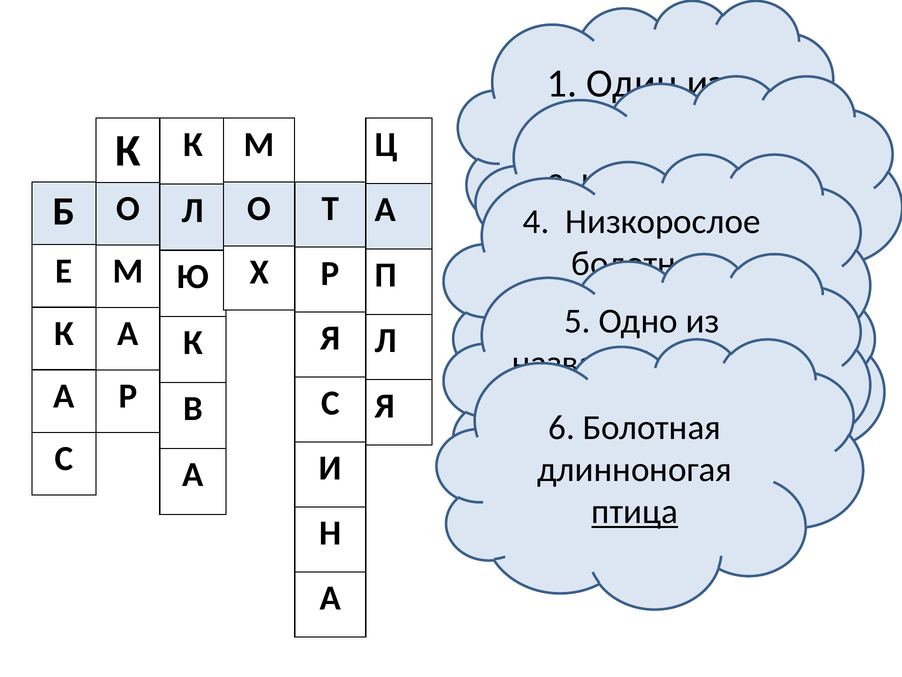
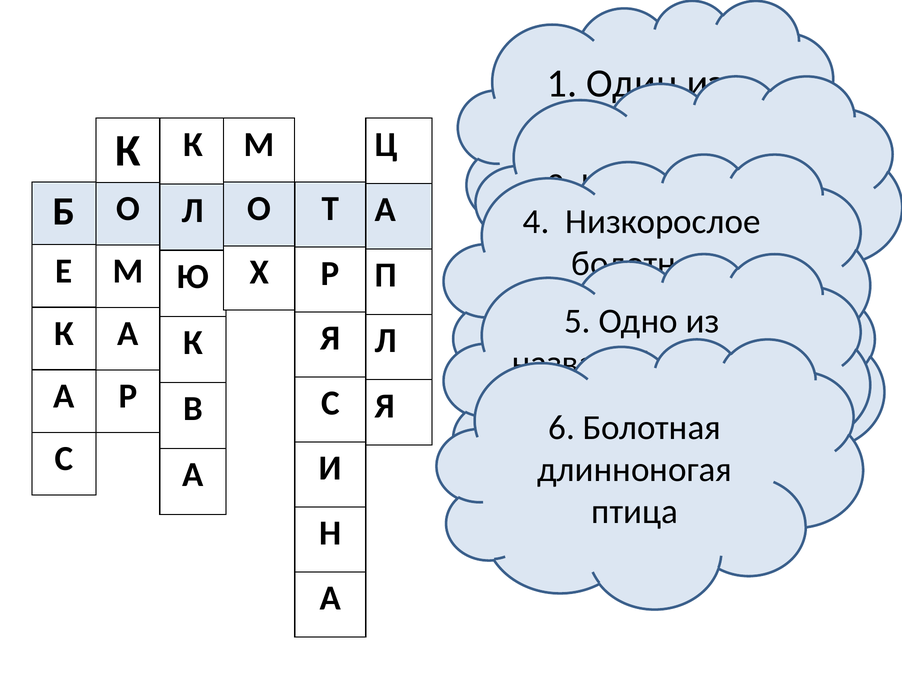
птица underline: present -> none
